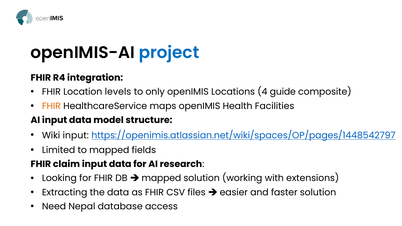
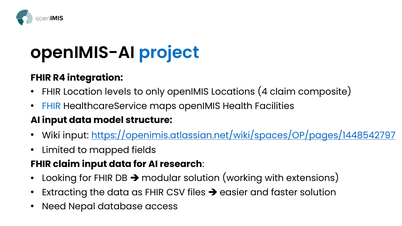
4 guide: guide -> claim
FHIR at (51, 106) colour: orange -> blue
mapped at (161, 178): mapped -> modular
